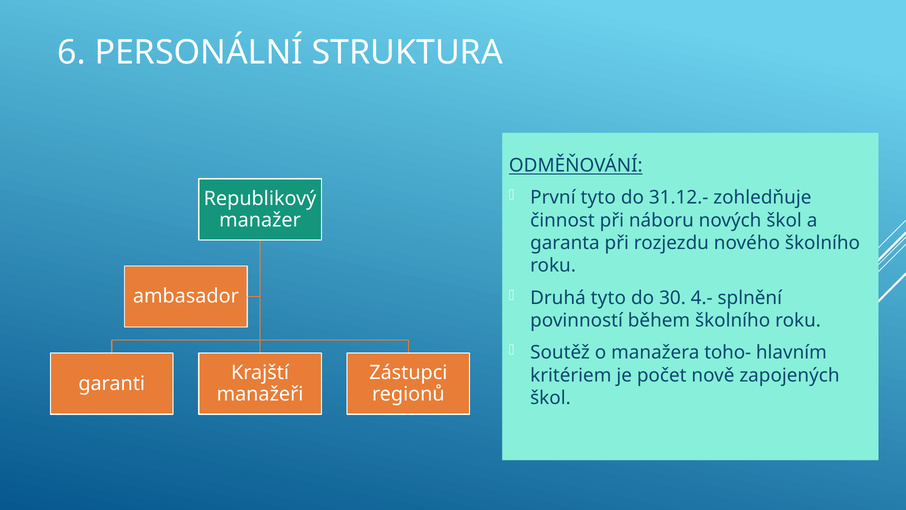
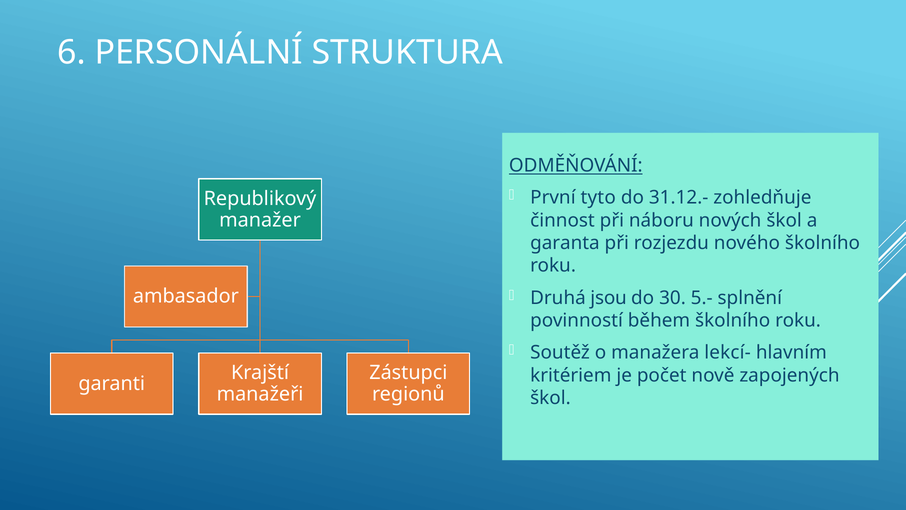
Druhá tyto: tyto -> jsou
4.-: 4.- -> 5.-
toho-: toho- -> lekcí-
